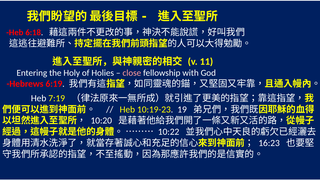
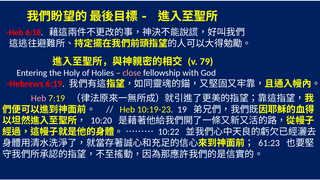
11: 11 -> 79
Heb at (39, 98) colour: white -> pink
16:23: 16:23 -> 61:23
